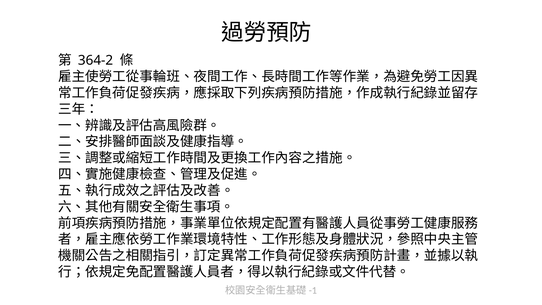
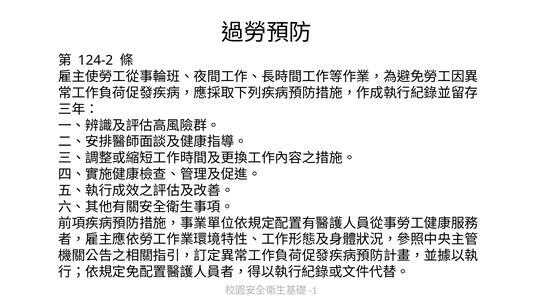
364-2: 364-2 -> 124-2
